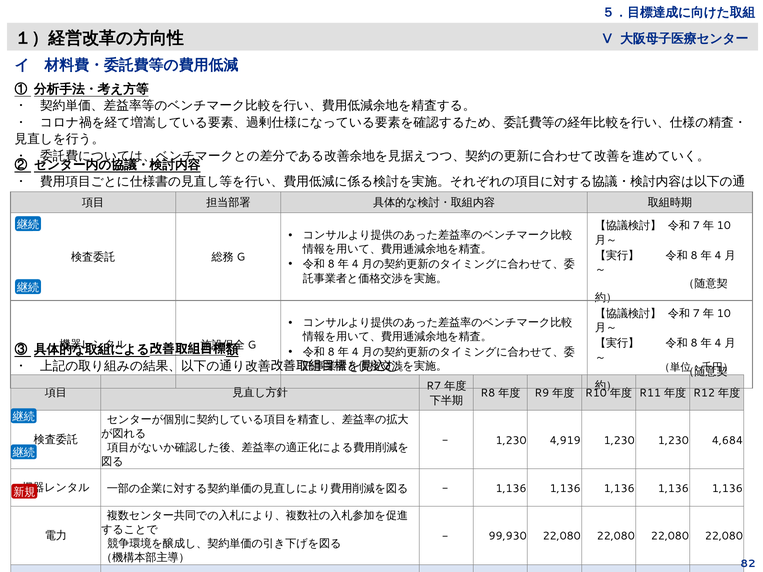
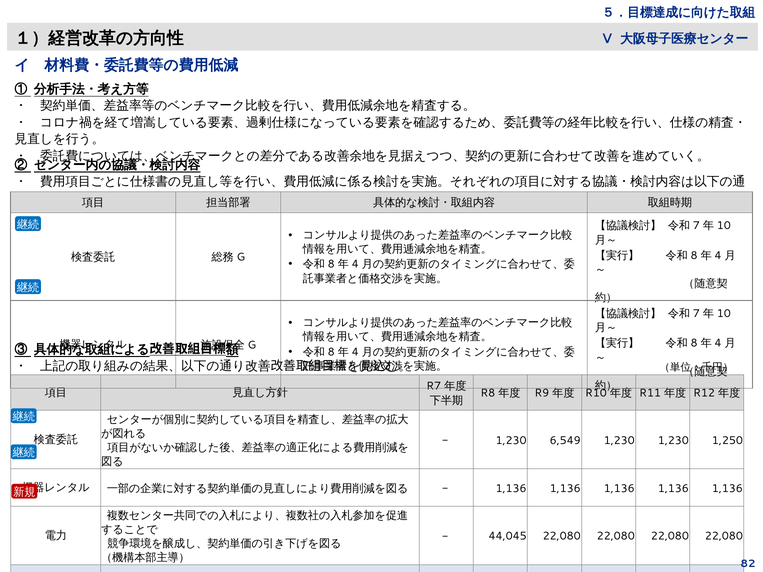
4,919: 4,919 -> 6,549
4,684: 4,684 -> 1,250
99,930: 99,930 -> 44,045
